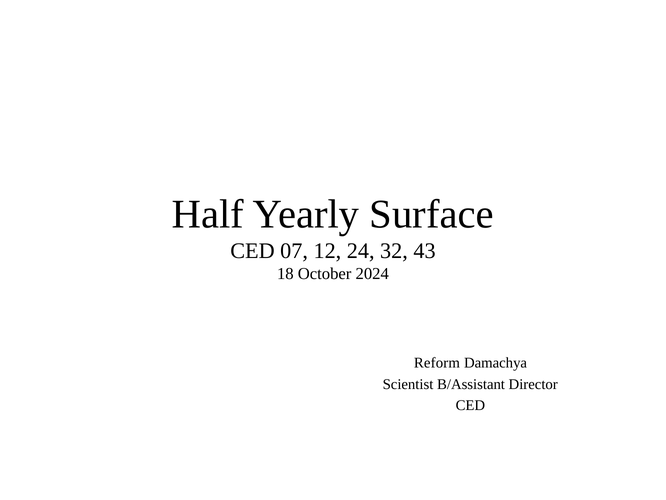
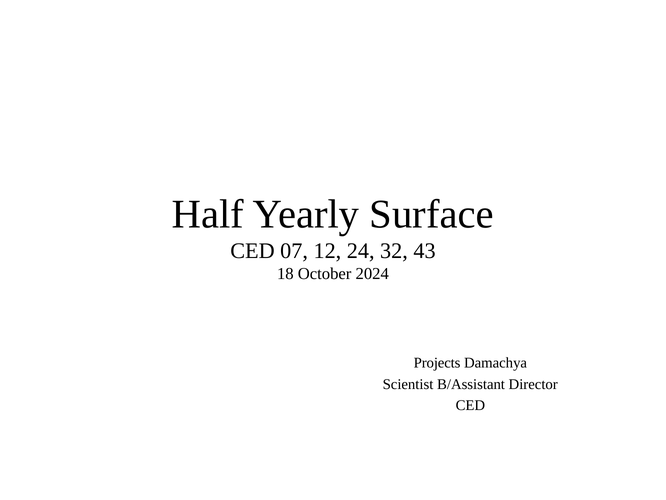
Reform: Reform -> Projects
